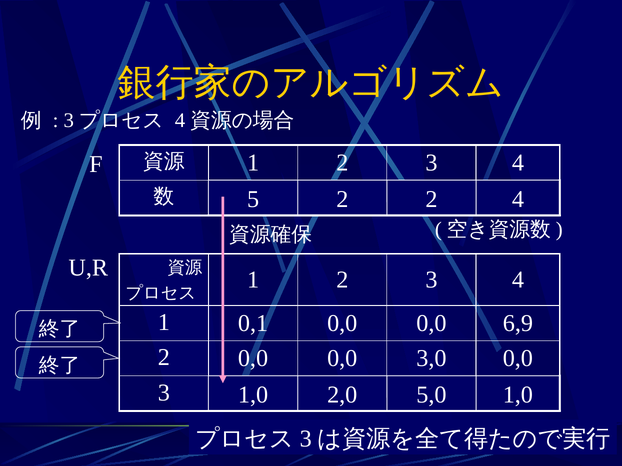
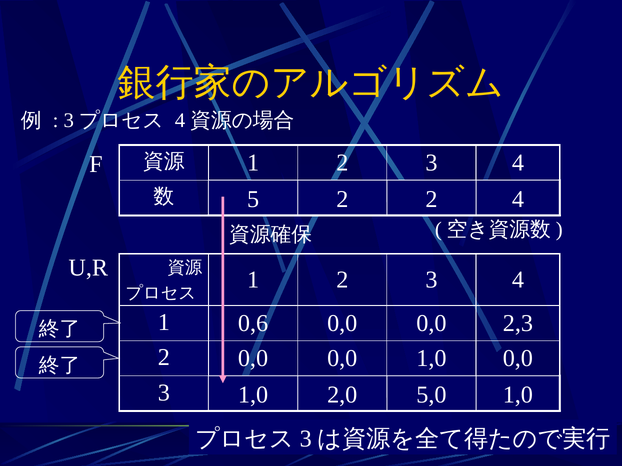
1 0,1: 0,1 -> 0,6
6,9: 6,9 -> 2,3
0,0 3,0: 3,0 -> 1,0
